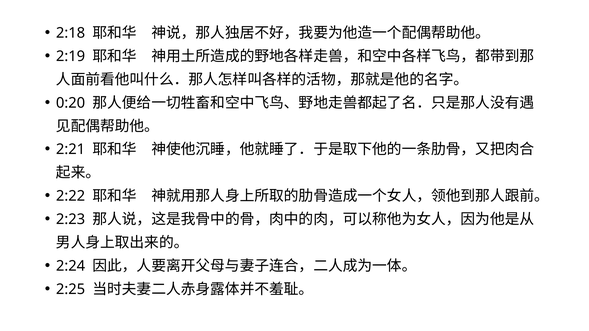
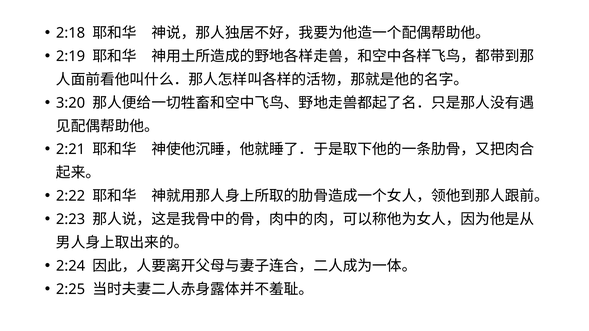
0:20: 0:20 -> 3:20
